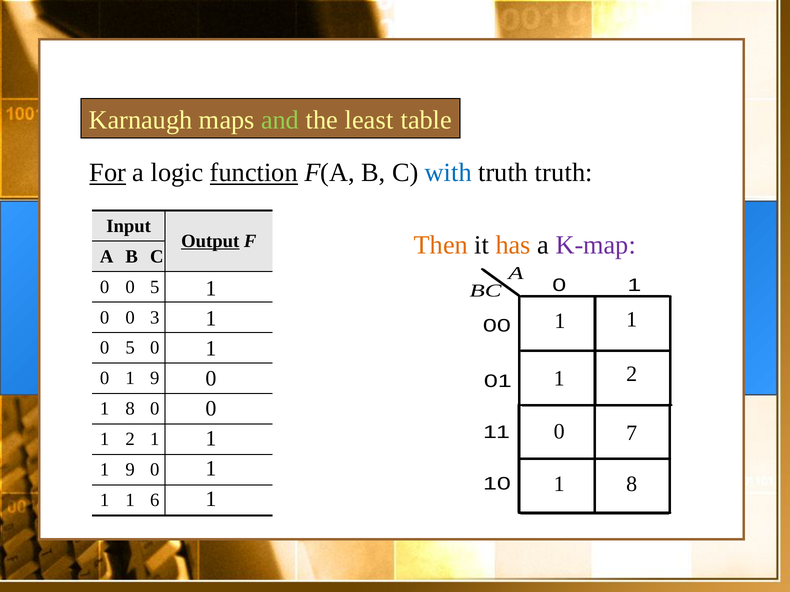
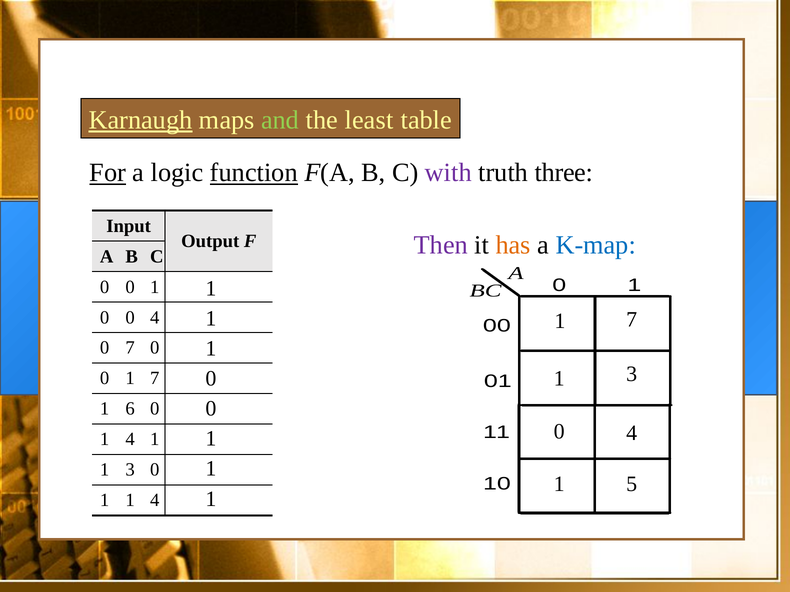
Karnaugh underline: none -> present
with colour: blue -> purple
truth truth: truth -> three
Output underline: present -> none
Then colour: orange -> purple
K-map colour: purple -> blue
5 at (155, 287): 5 -> 1
0 0 3: 3 -> 4
1 at (632, 320): 1 -> 7
5 at (130, 348): 5 -> 7
2 at (632, 374): 2 -> 3
0 1 9: 9 -> 7
8 at (130, 409): 8 -> 6
7 at (632, 433): 7 -> 4
2 at (130, 440): 2 -> 4
9 at (130, 470): 9 -> 3
8 at (632, 484): 8 -> 5
1 1 6: 6 -> 4
